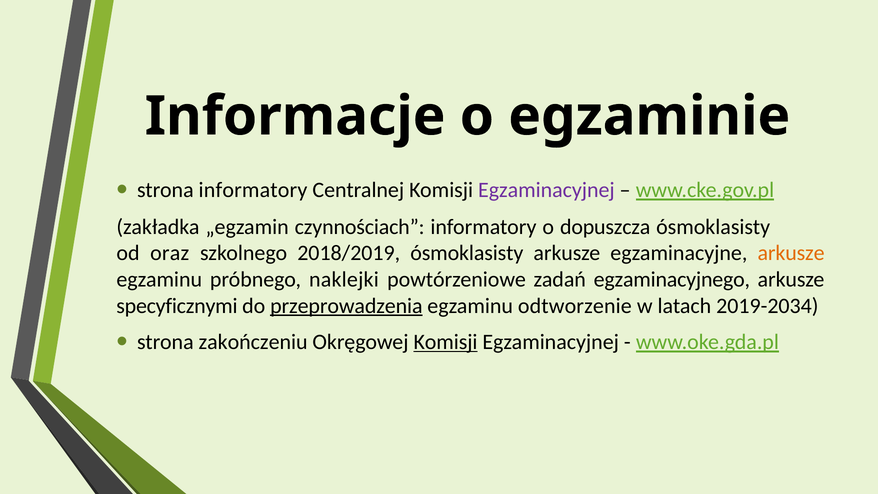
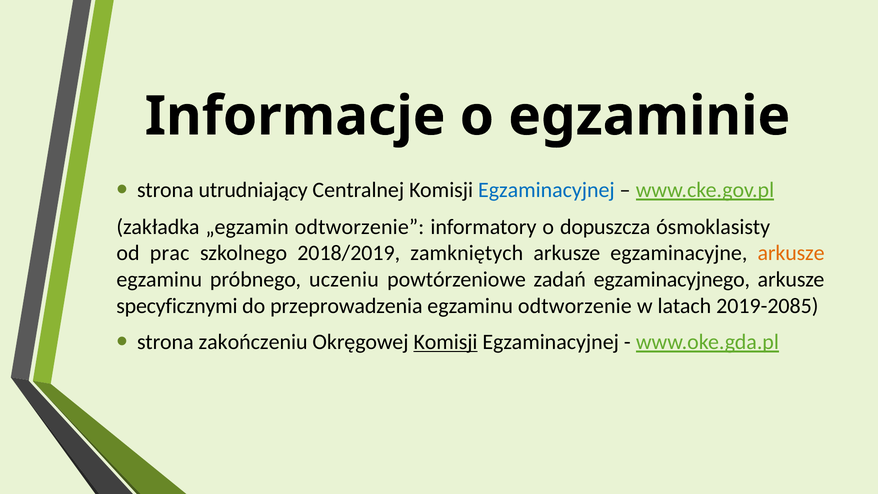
strona informatory: informatory -> utrudniający
Egzaminacyjnej at (546, 190) colour: purple -> blue
„egzamin czynnościach: czynnościach -> odtworzenie
oraz: oraz -> prac
2018/2019 ósmoklasisty: ósmoklasisty -> zamkniętych
naklejki: naklejki -> uczeniu
przeprowadzenia underline: present -> none
2019-2034: 2019-2034 -> 2019-2085
